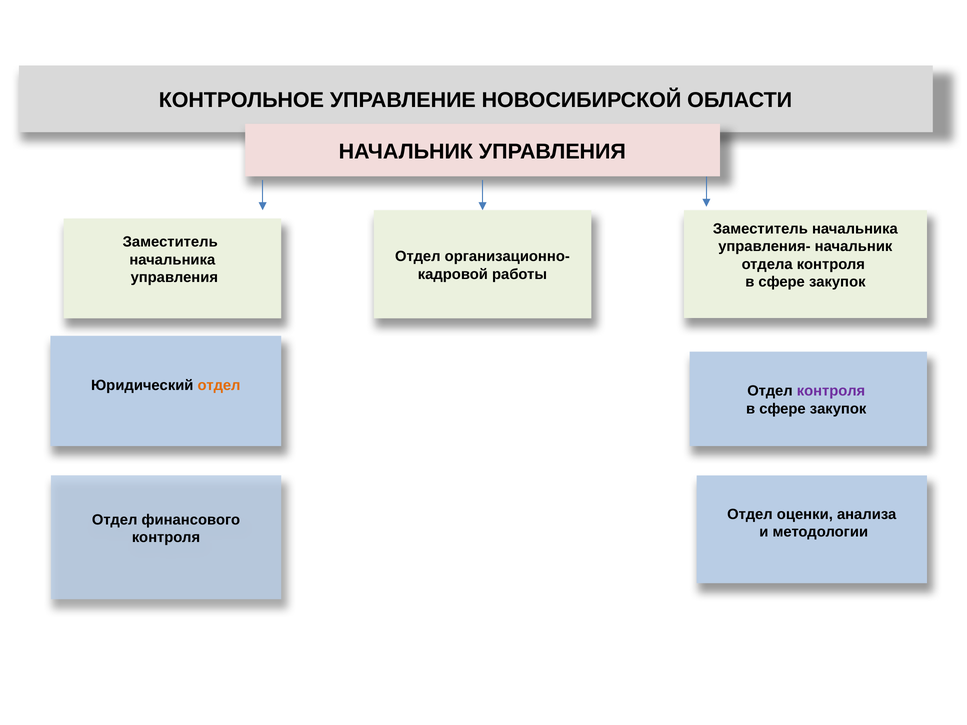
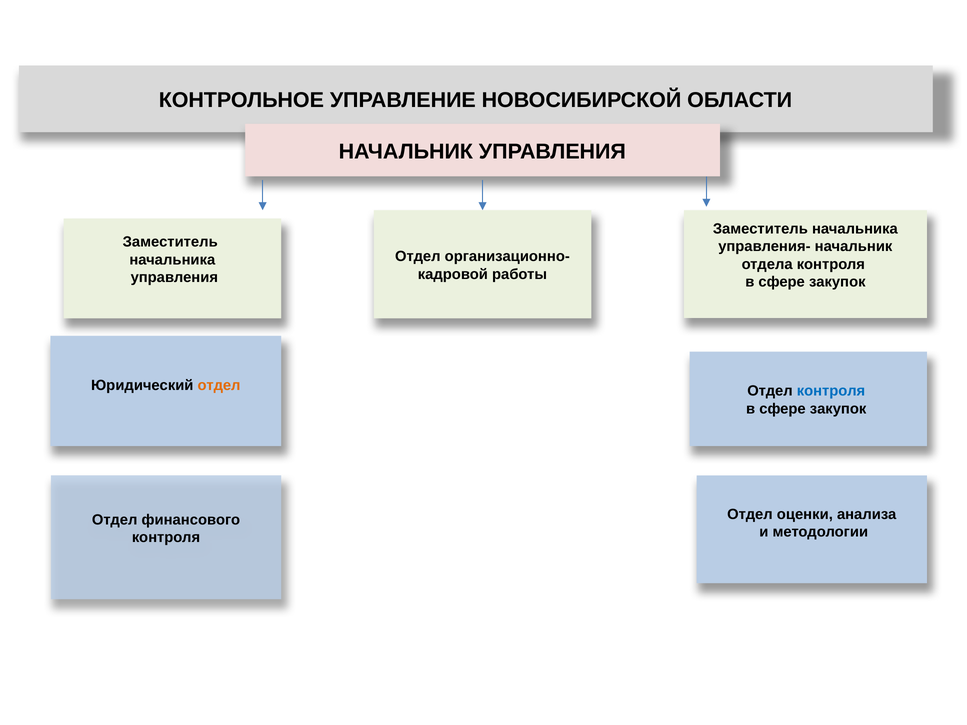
контроля at (831, 391) colour: purple -> blue
